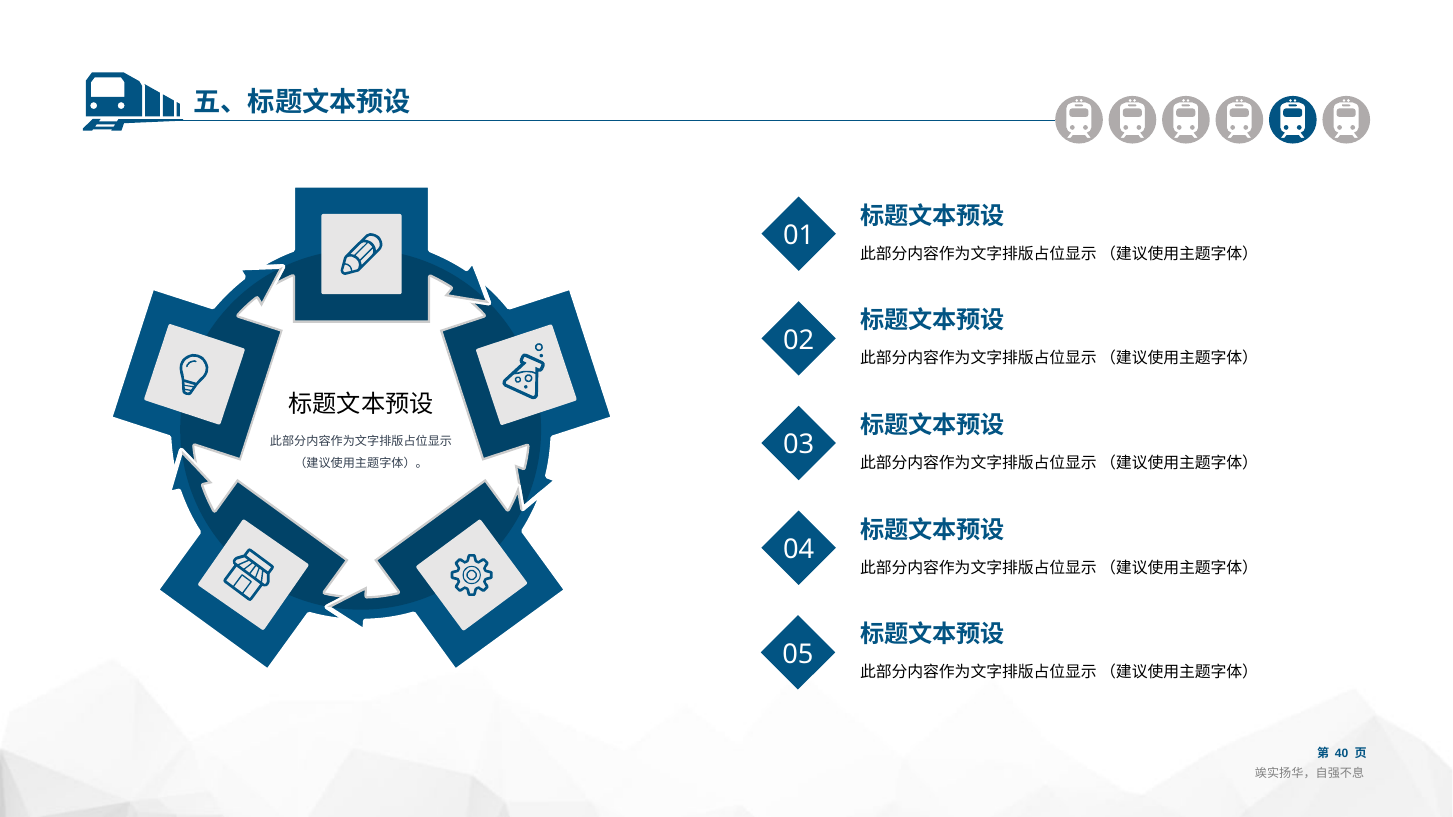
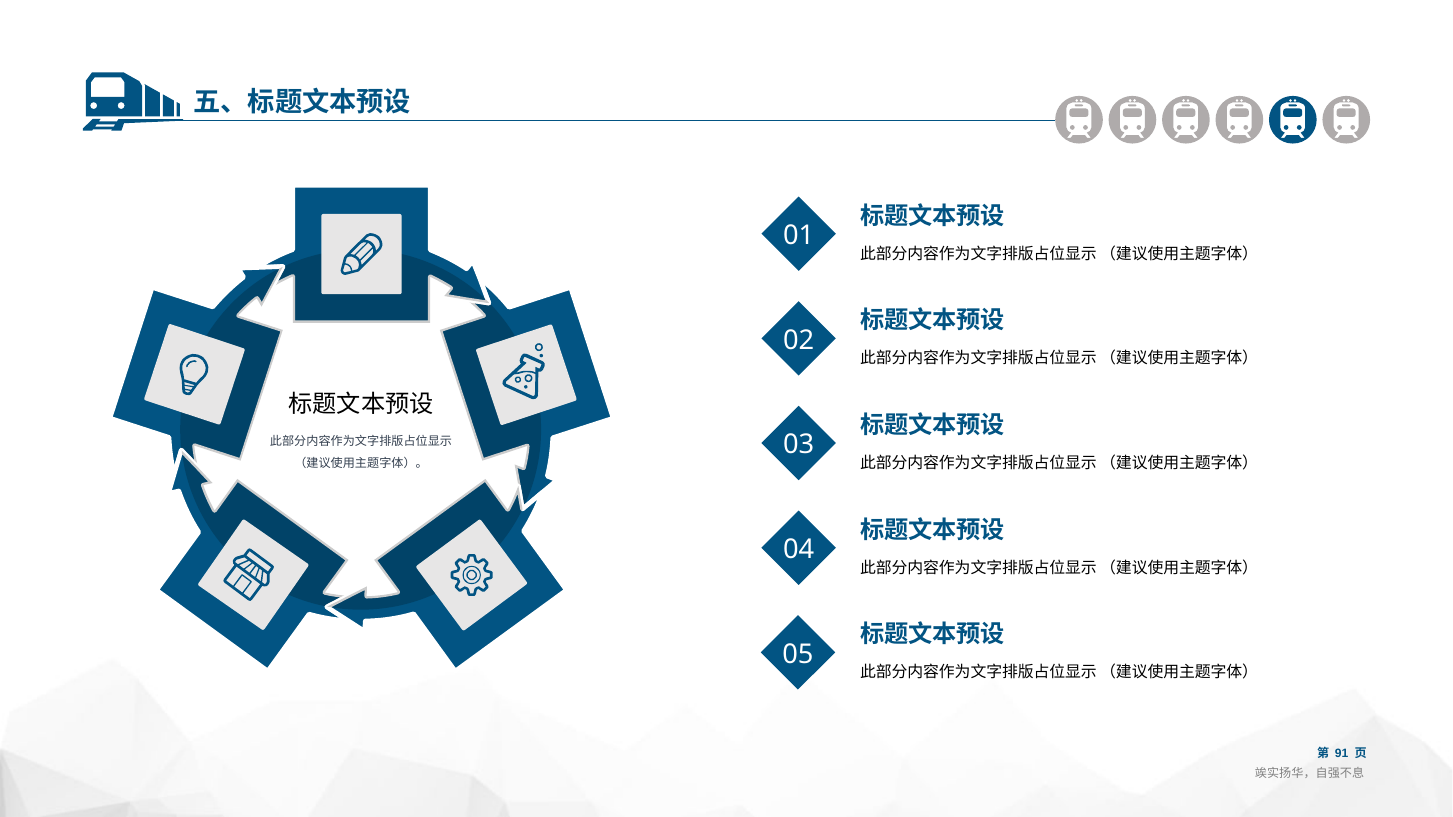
40: 40 -> 91
